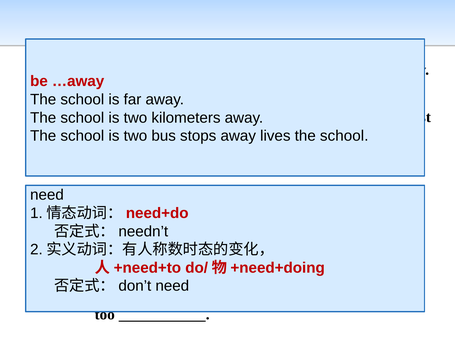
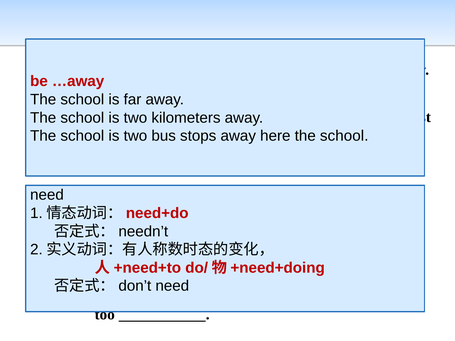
lives: lives -> here
